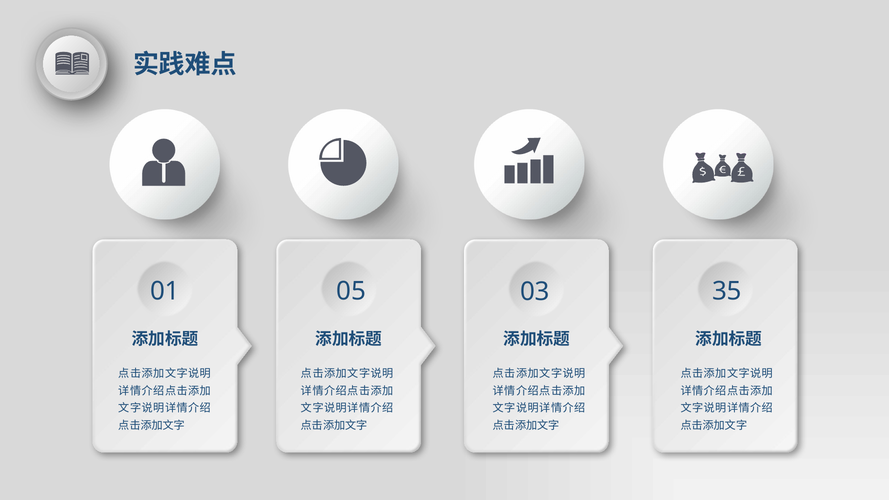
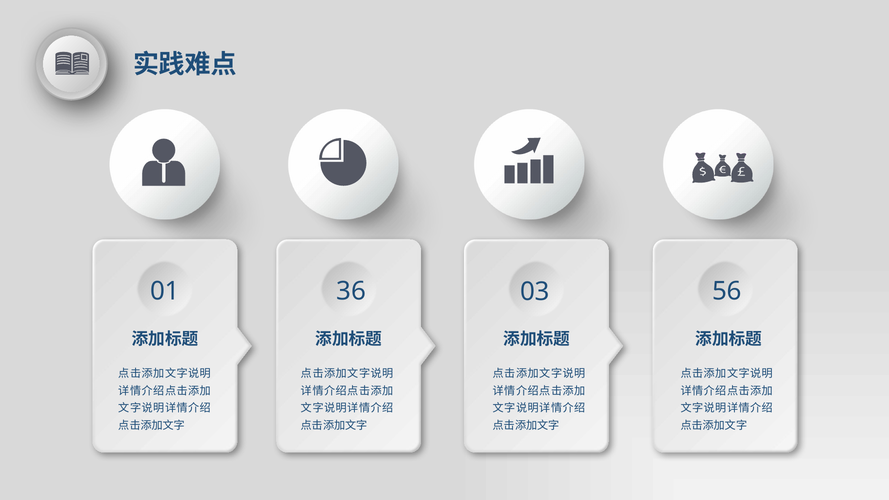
05: 05 -> 36
35: 35 -> 56
